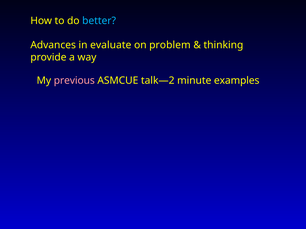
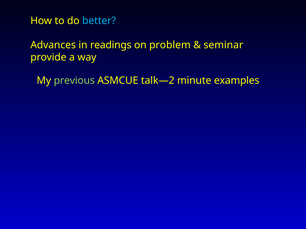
evaluate: evaluate -> readings
thinking: thinking -> seminar
previous colour: pink -> light green
